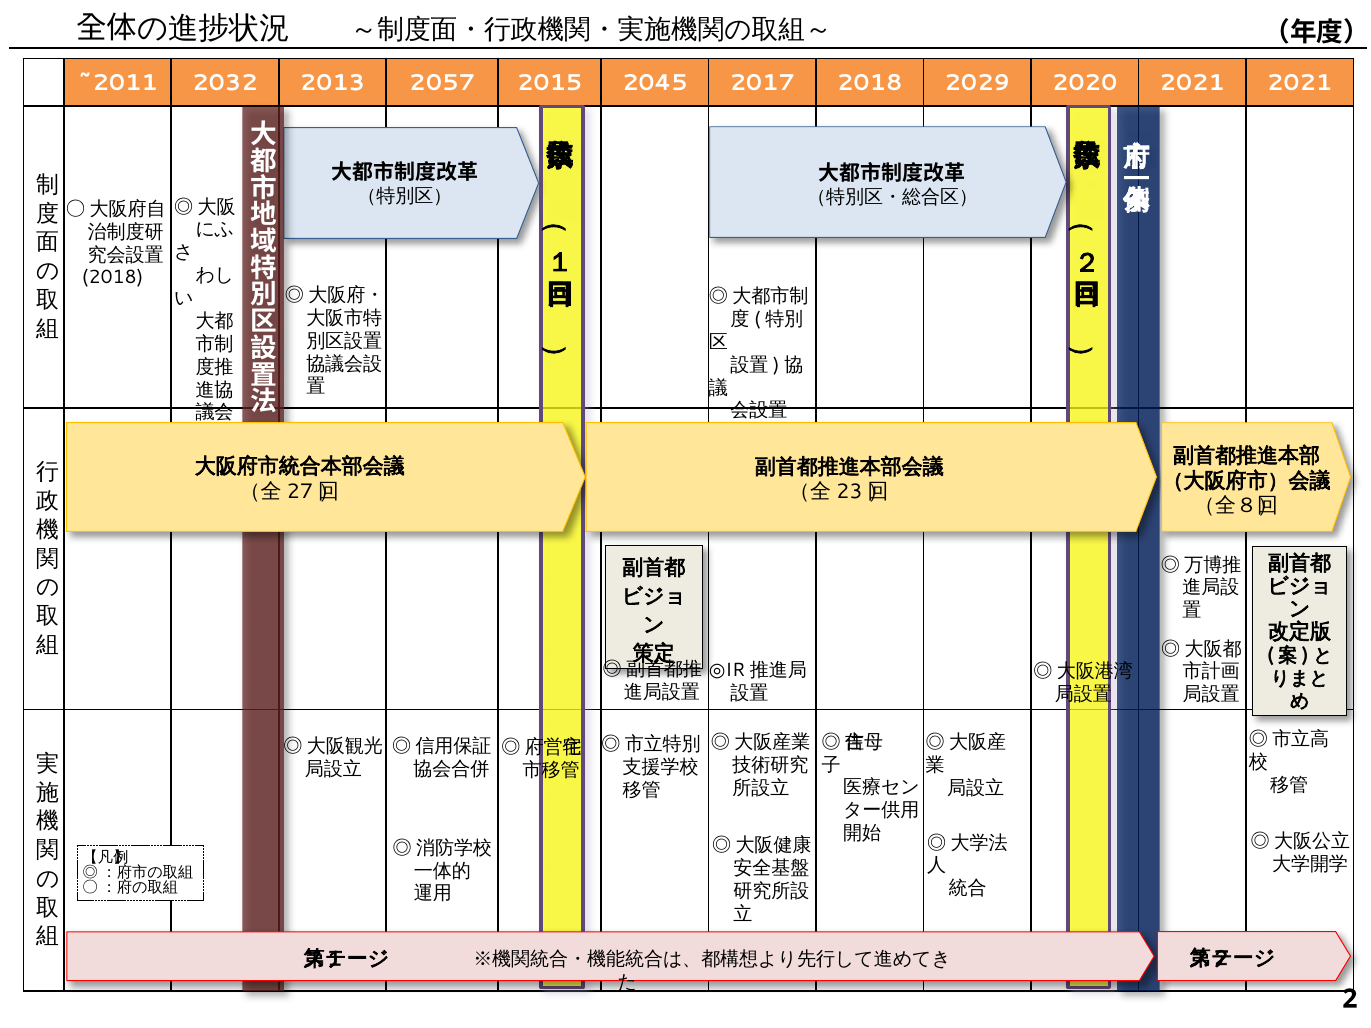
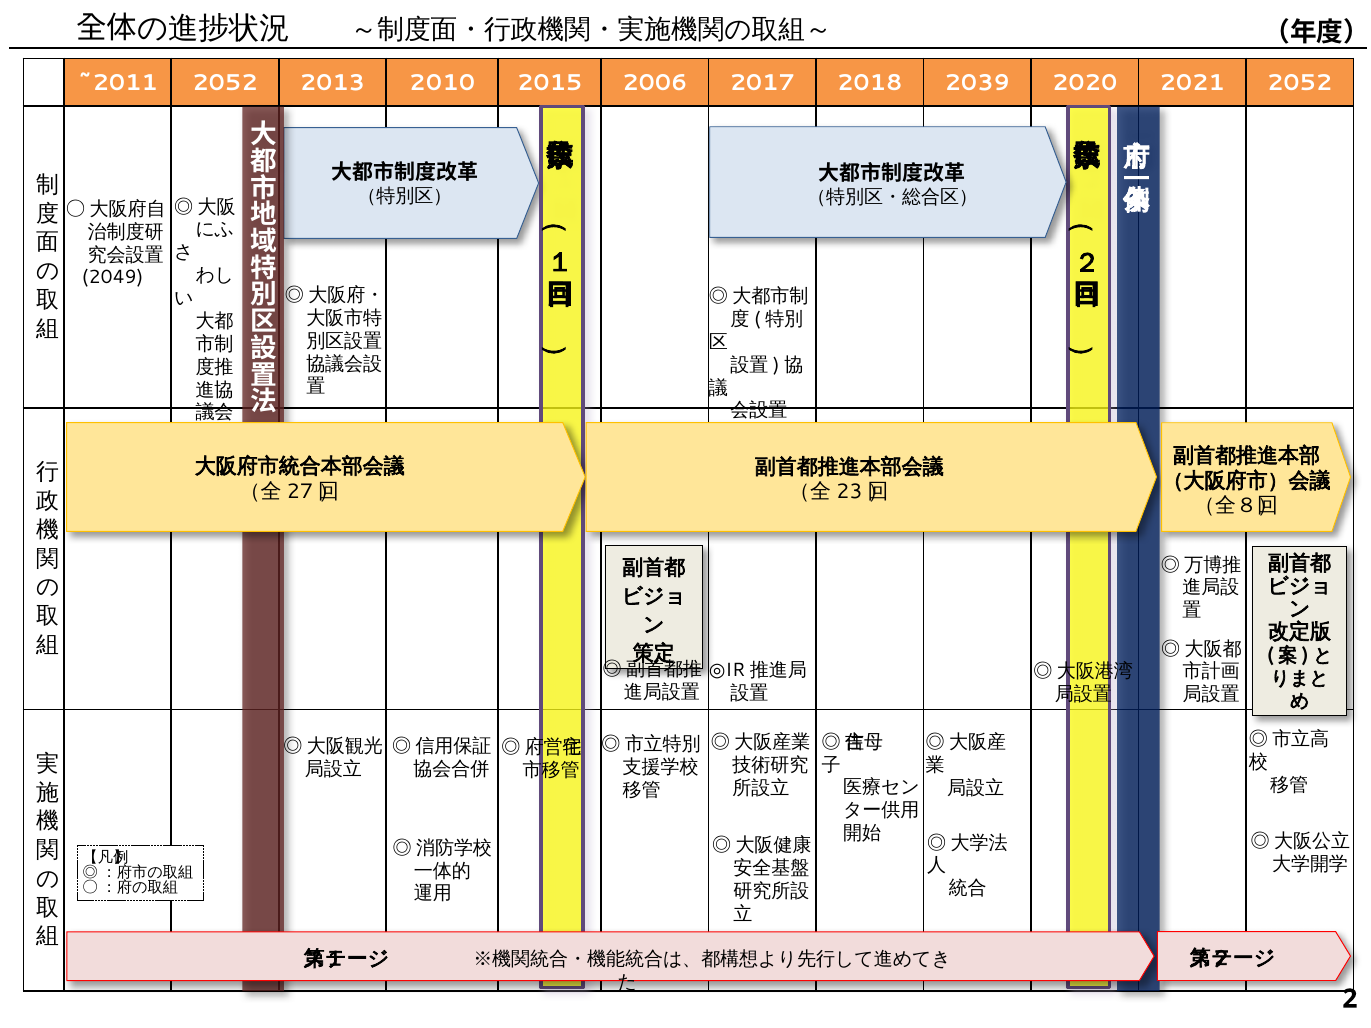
~2011 2032: 2032 -> 2052
2057: 2057 -> 2010
2045: 2045 -> 2006
2029: 2029 -> 2039
2021 2021: 2021 -> 2052
2018 at (113, 278): 2018 -> 2049
